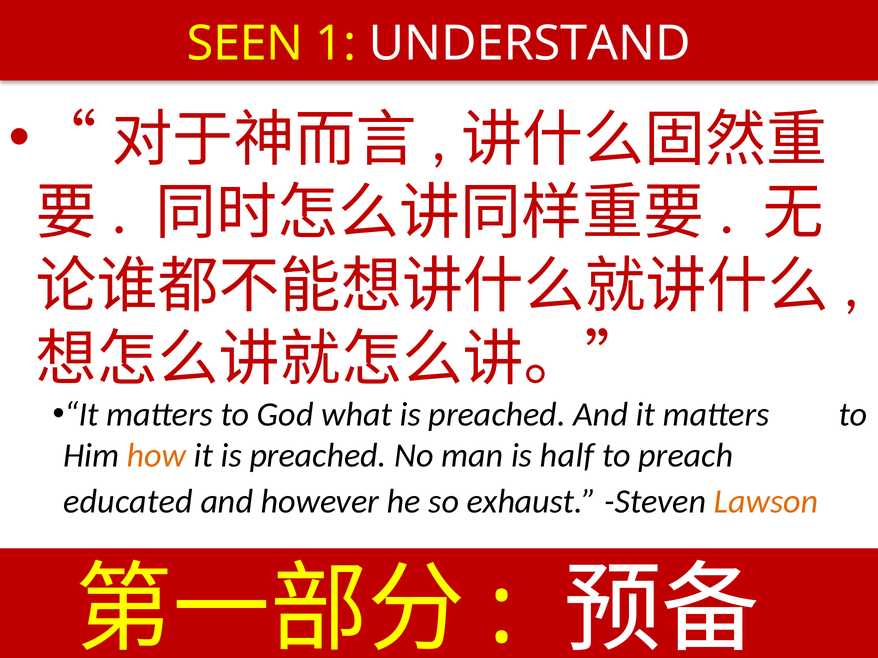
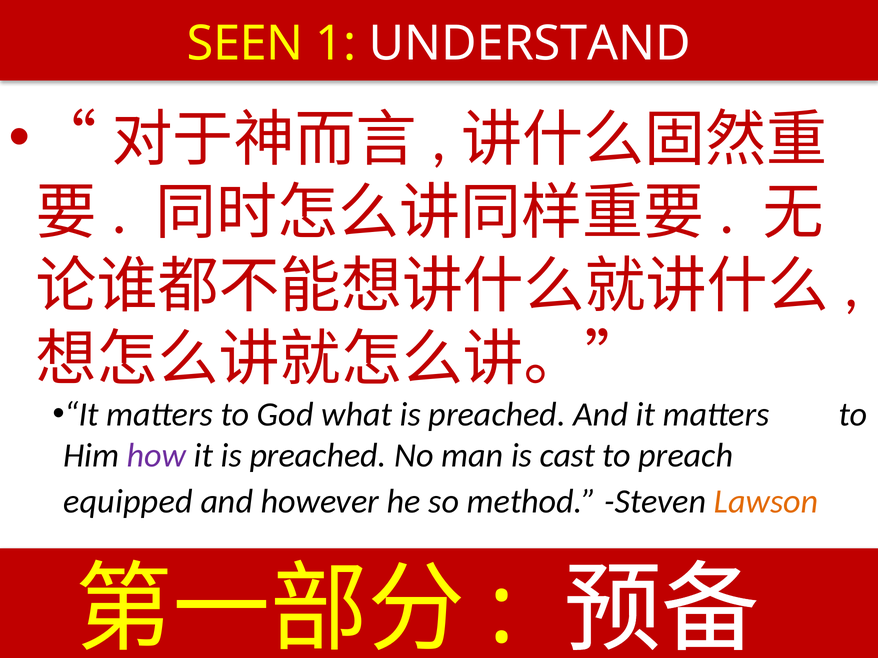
how colour: orange -> purple
half: half -> cast
educated: educated -> equipped
exhaust: exhaust -> method
